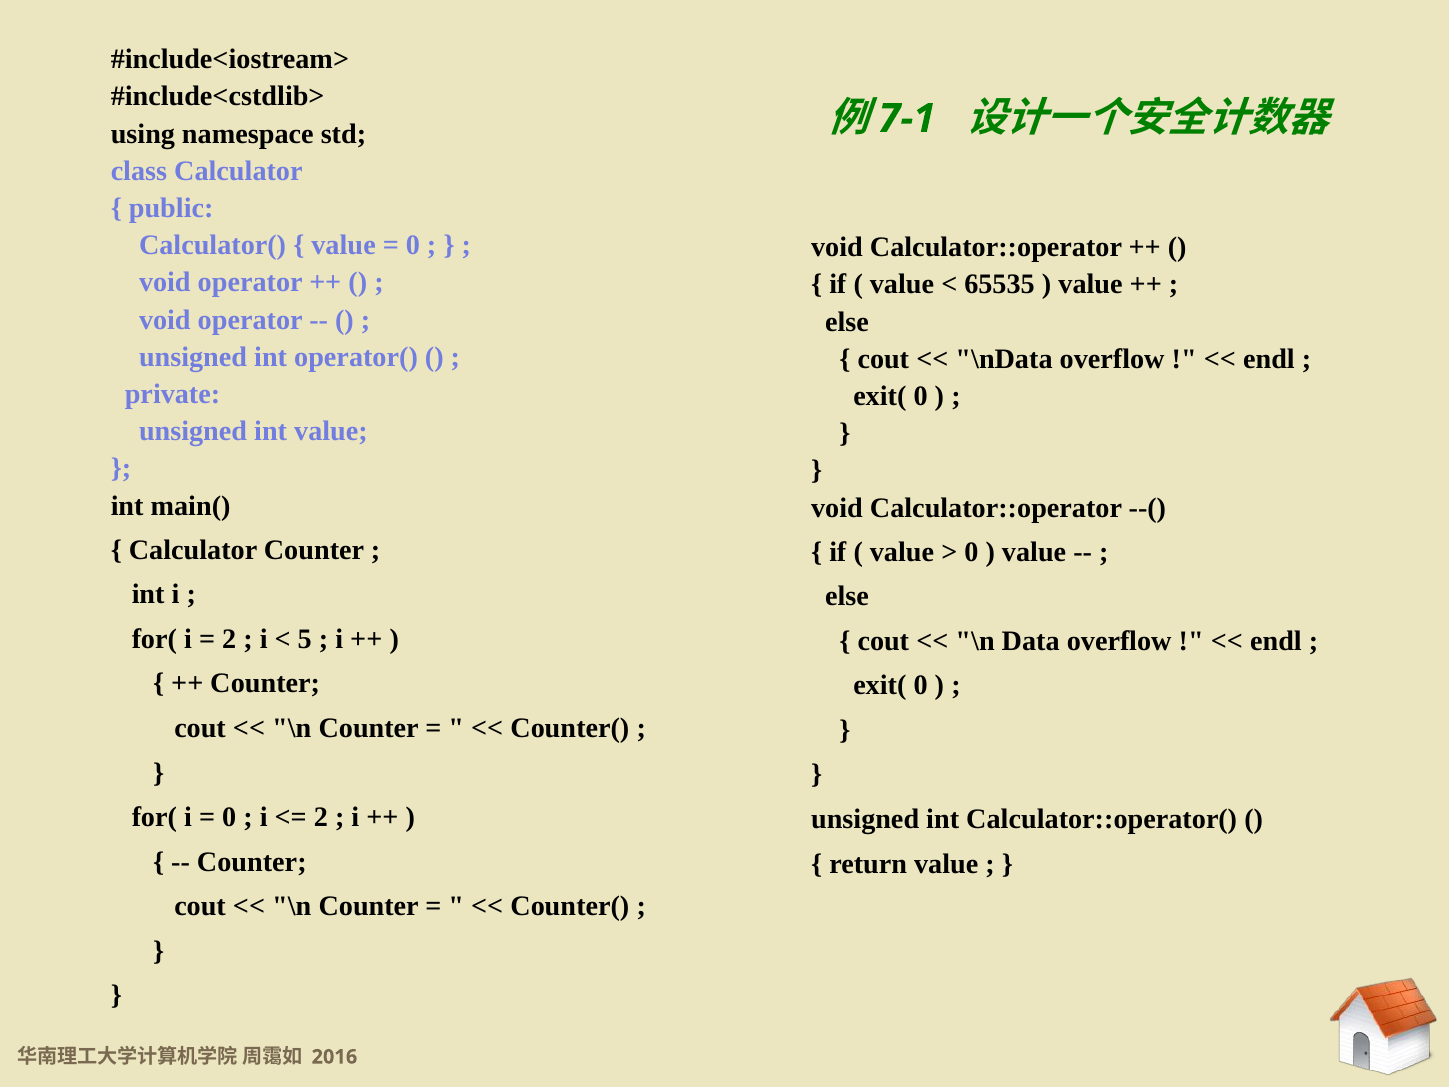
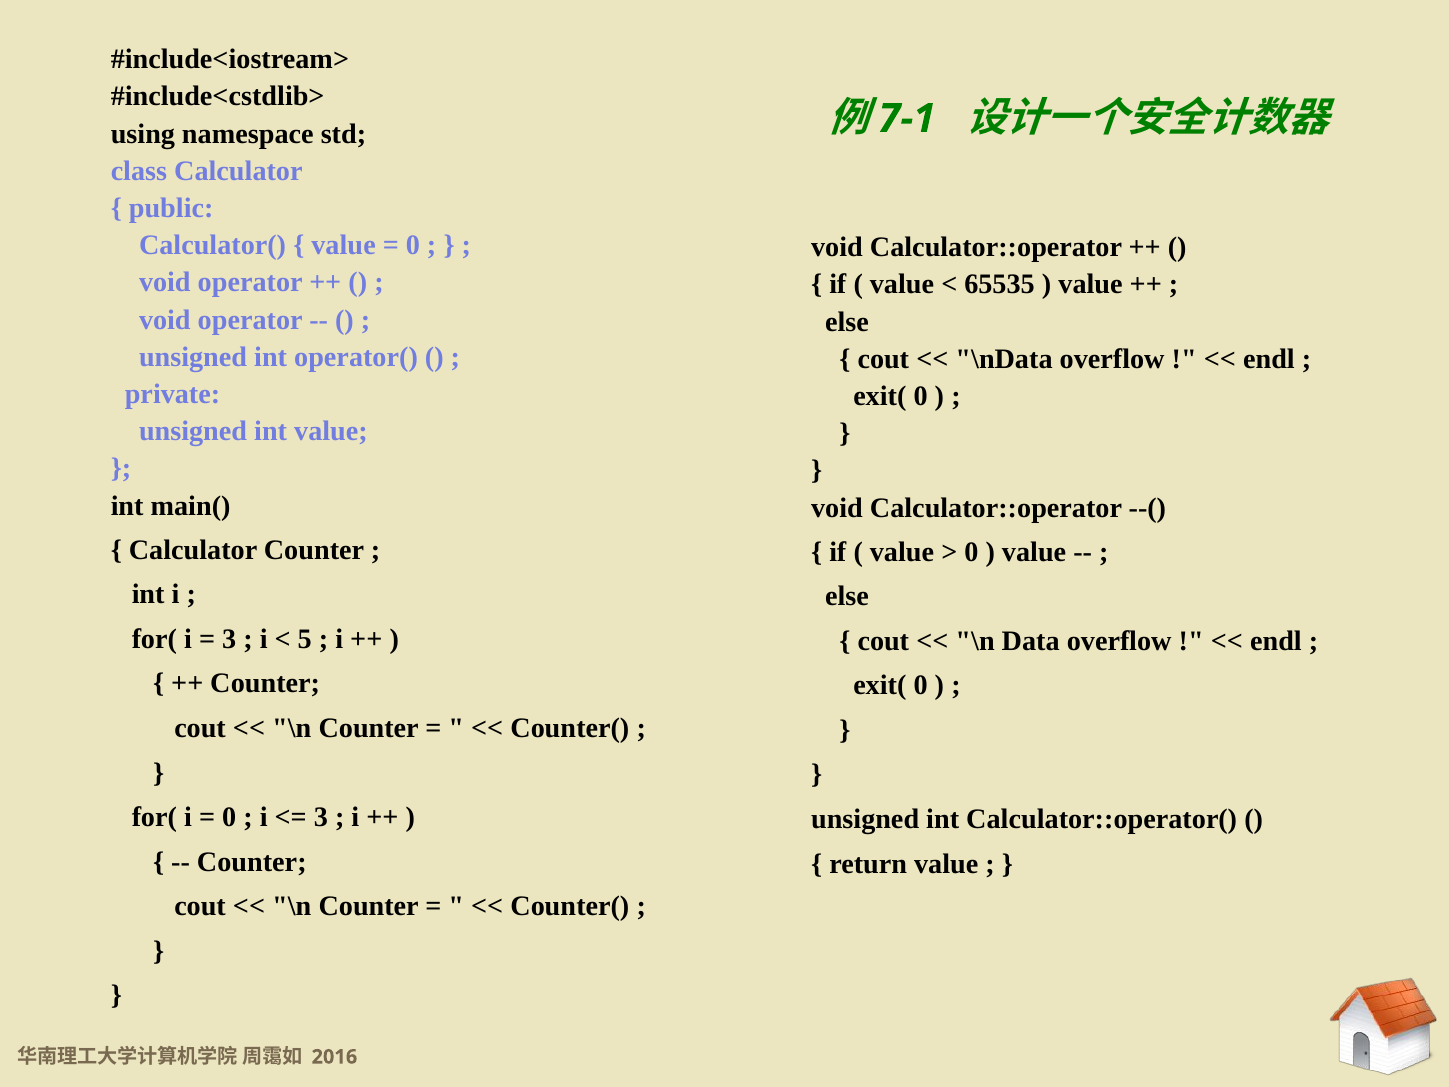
2 at (229, 639): 2 -> 3
2 at (321, 817): 2 -> 3
